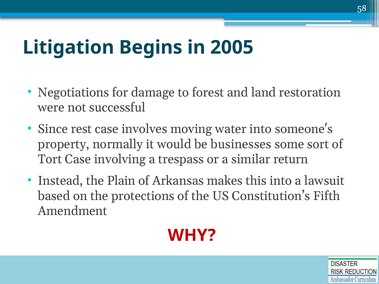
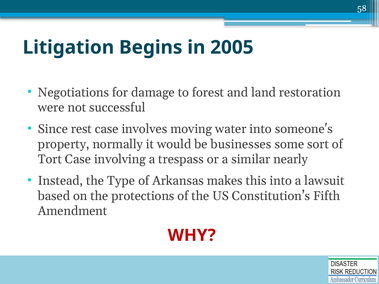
return: return -> nearly
Plain: Plain -> Type
